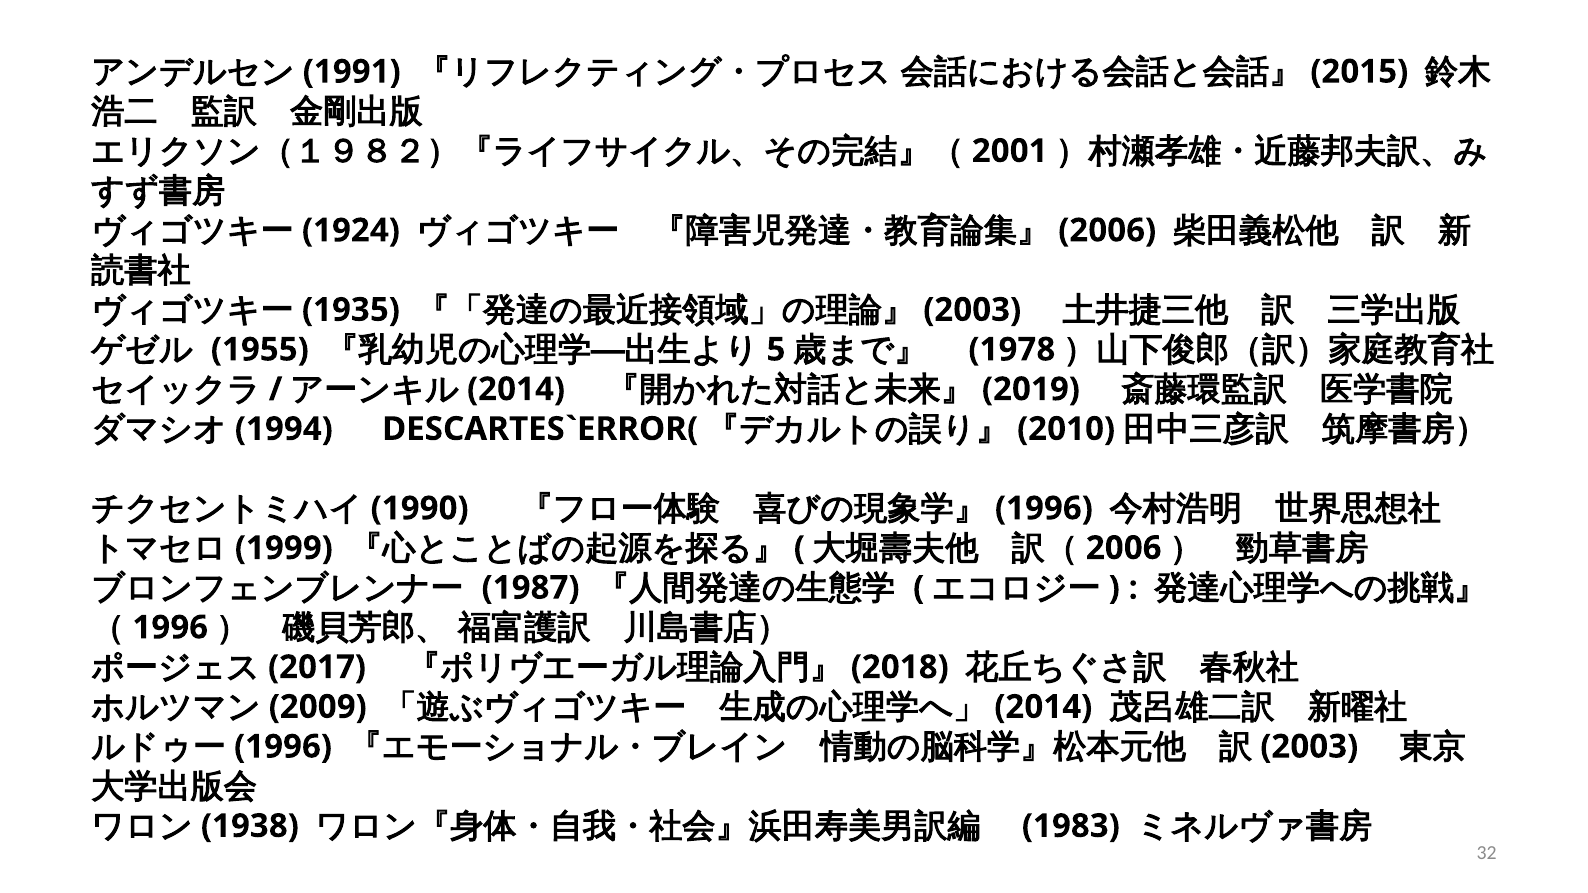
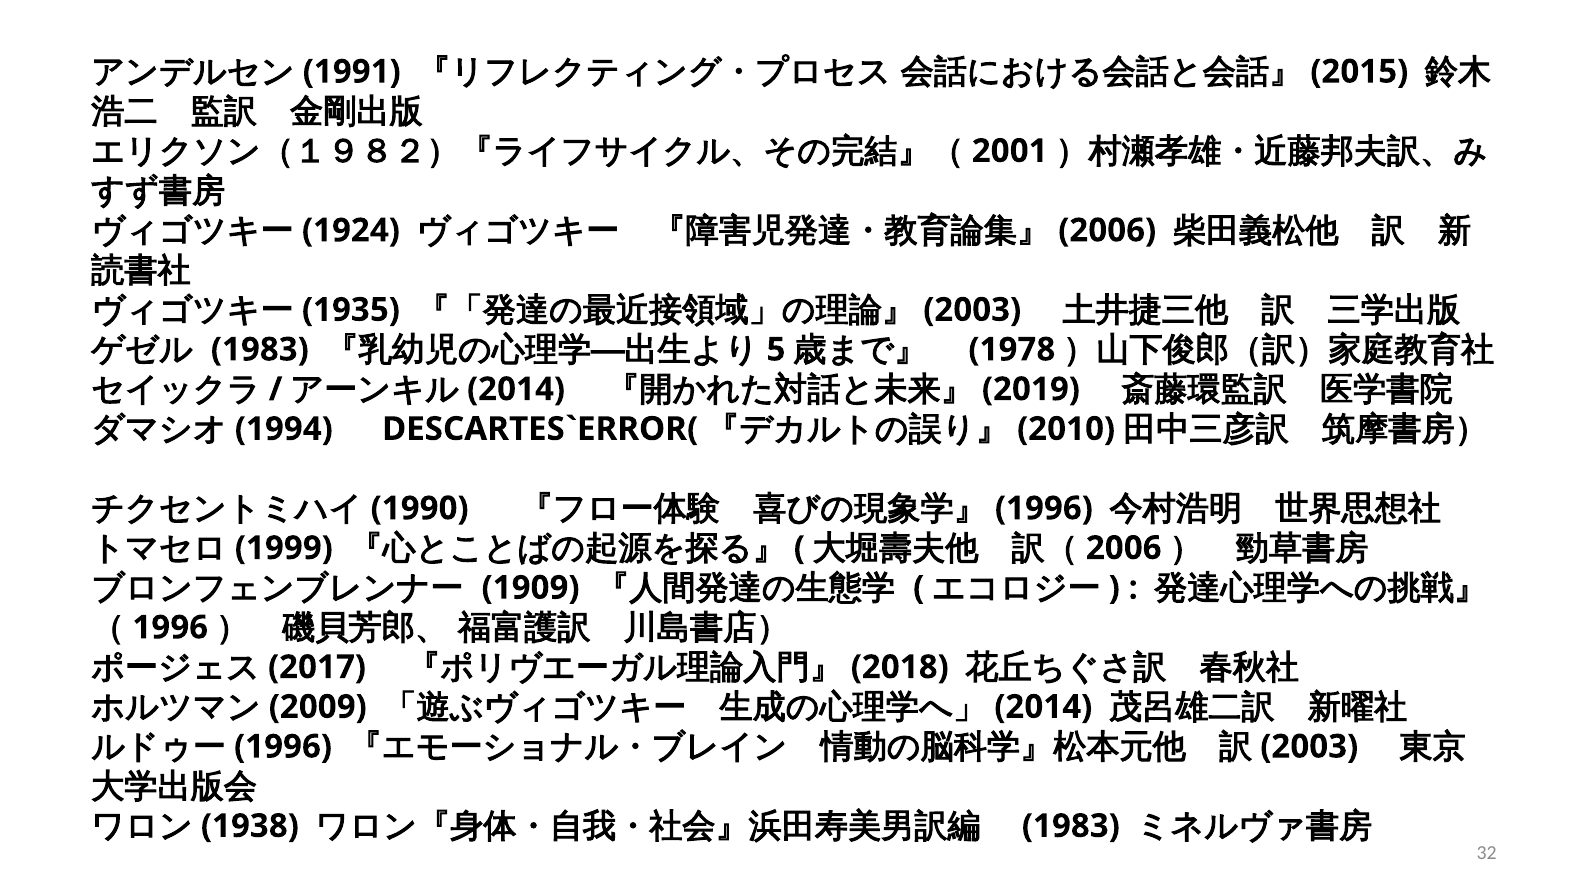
1955 at (260, 350): 1955 -> 1983
1987: 1987 -> 1909
